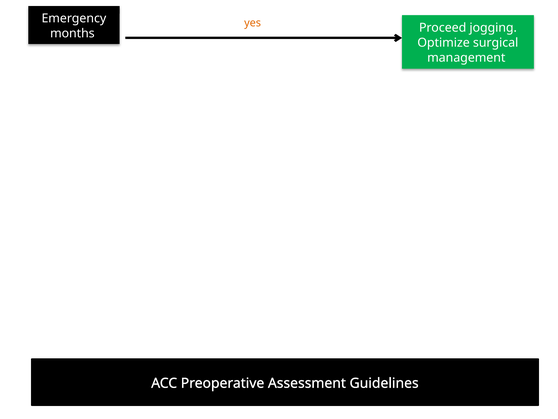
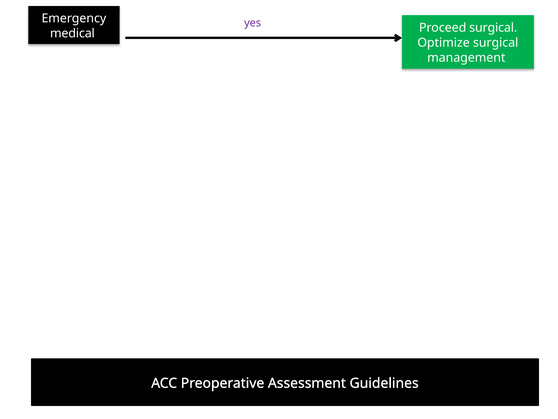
yes colour: orange -> purple
months: months -> medical
Proceed jogging: jogging -> surgical
